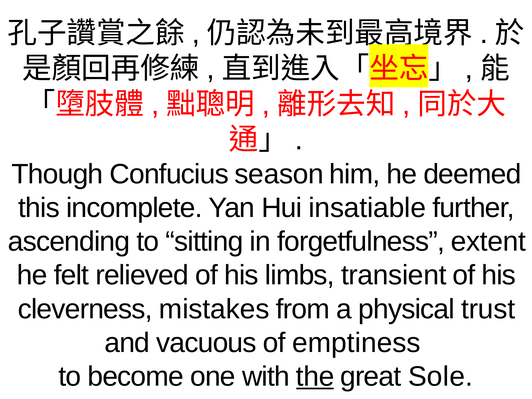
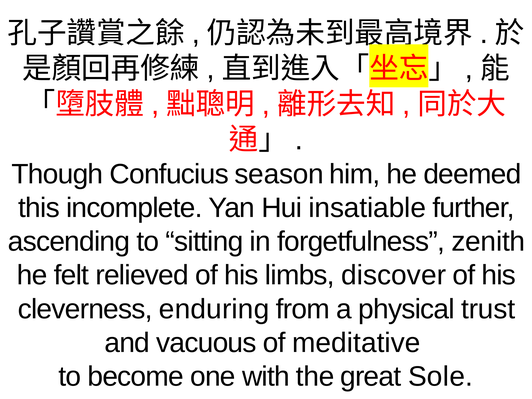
extent: extent -> zenith
transient: transient -> discover
mistakes: mistakes -> enduring
emptiness: emptiness -> meditative
the underline: present -> none
